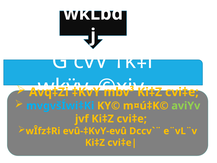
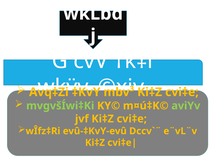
mvgvšÍwi‡Ki colour: light blue -> light green
